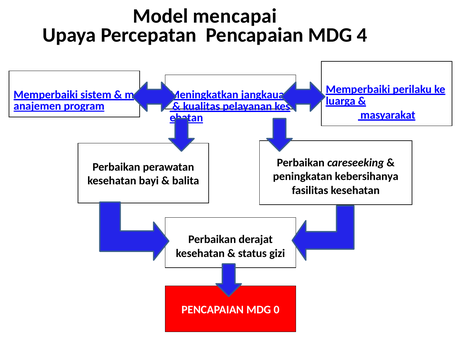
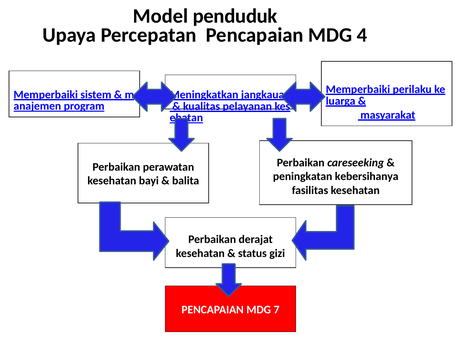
mencapai: mencapai -> penduduk
0: 0 -> 7
